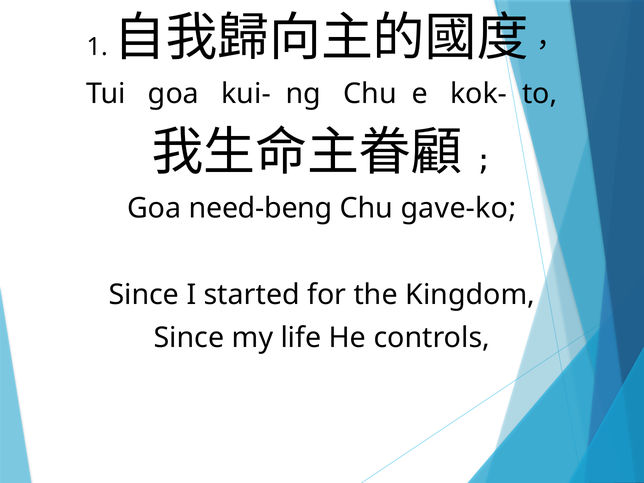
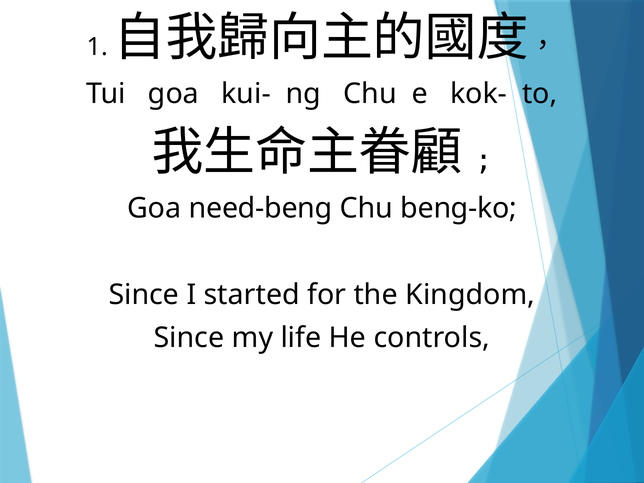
gave-ko: gave-ko -> beng-ko
